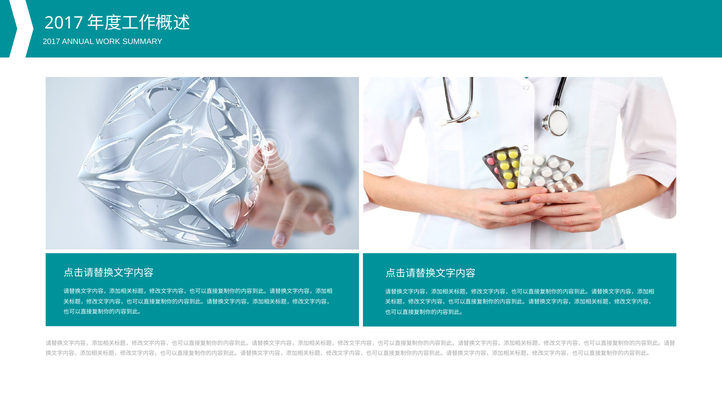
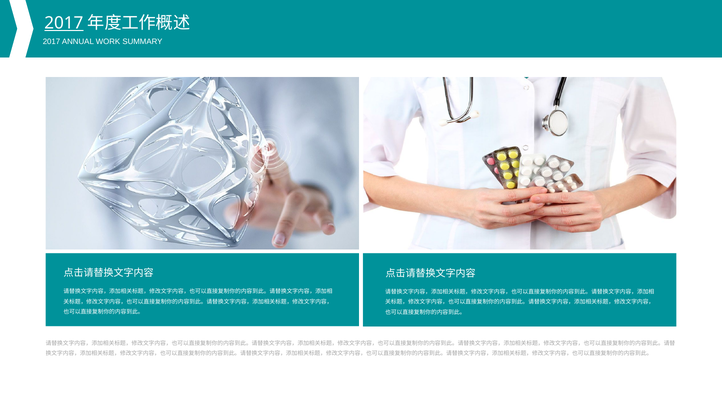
2017 at (64, 23) underline: none -> present
